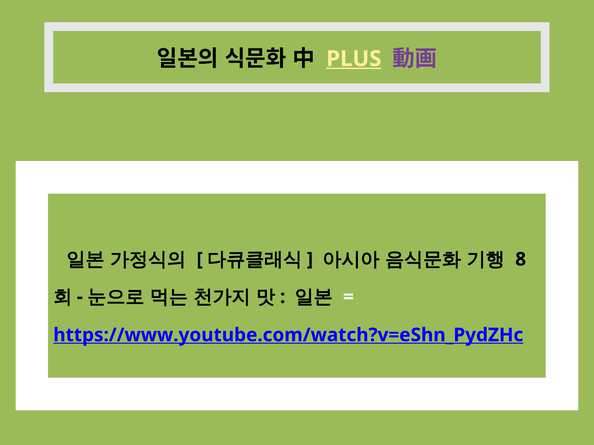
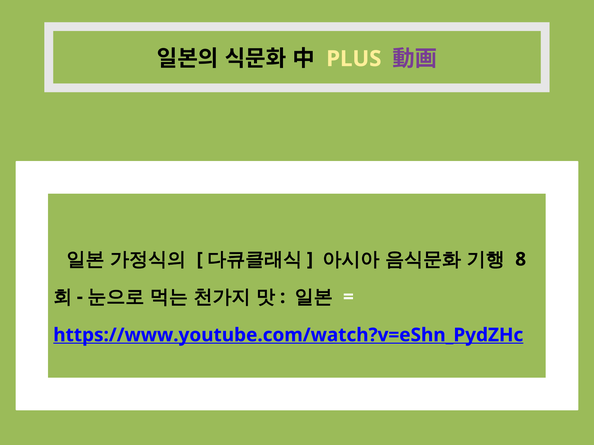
PLUS underline: present -> none
